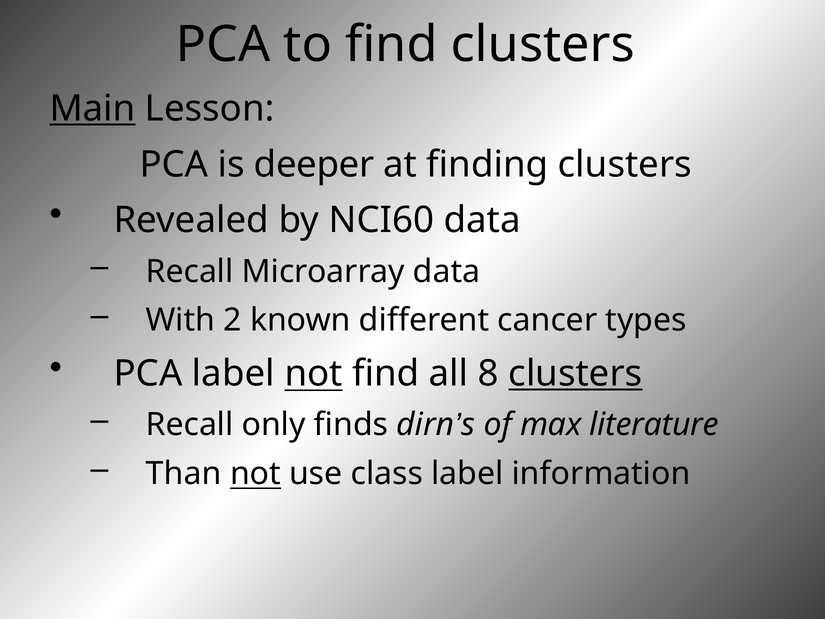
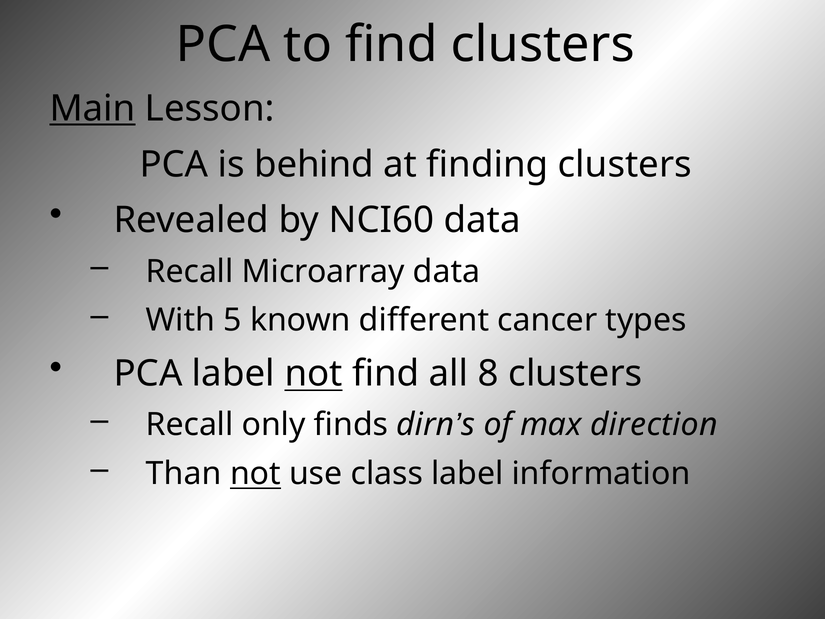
deeper: deeper -> behind
2: 2 -> 5
clusters at (575, 373) underline: present -> none
literature: literature -> direction
